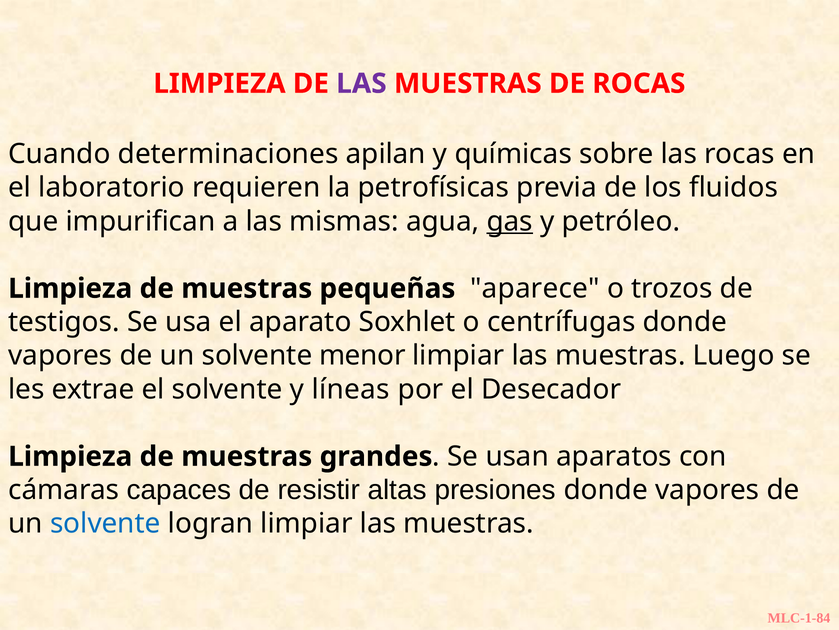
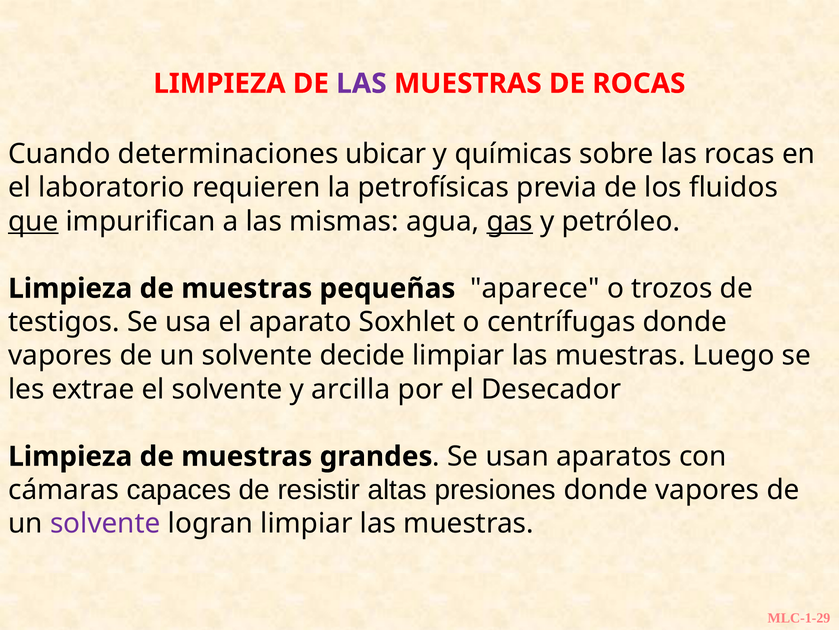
apilan: apilan -> ubicar
que underline: none -> present
menor: menor -> decide
líneas: líneas -> arcilla
solvente at (105, 523) colour: blue -> purple
MLC-1-84: MLC-1-84 -> MLC-1-29
